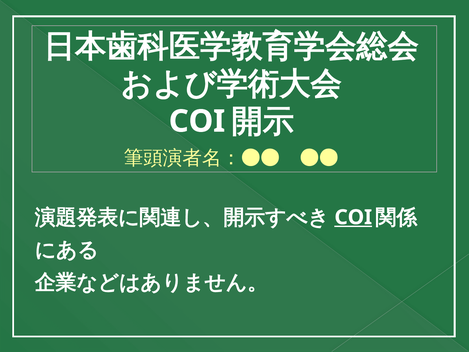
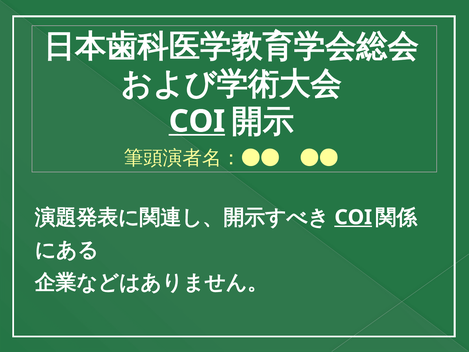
COI at (197, 121) underline: none -> present
